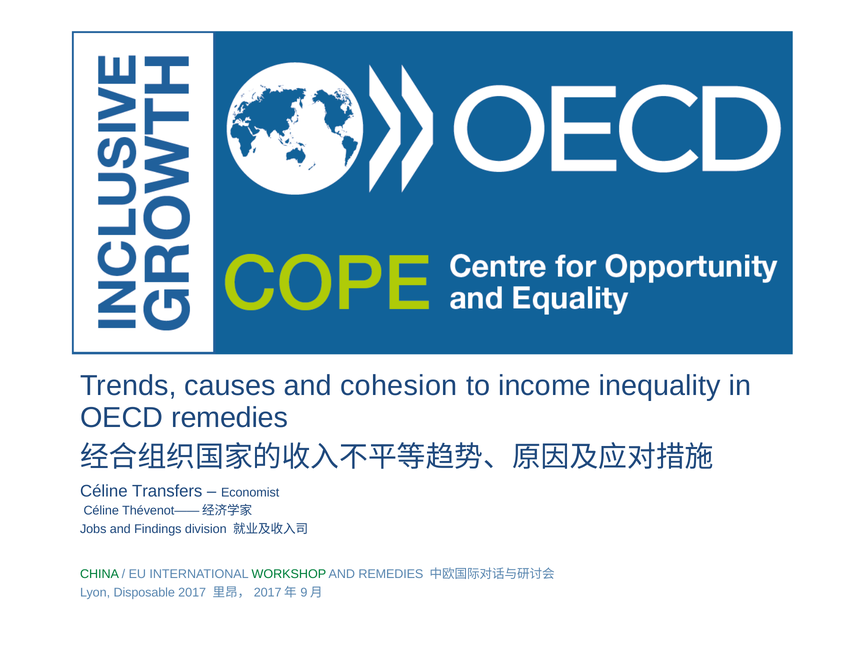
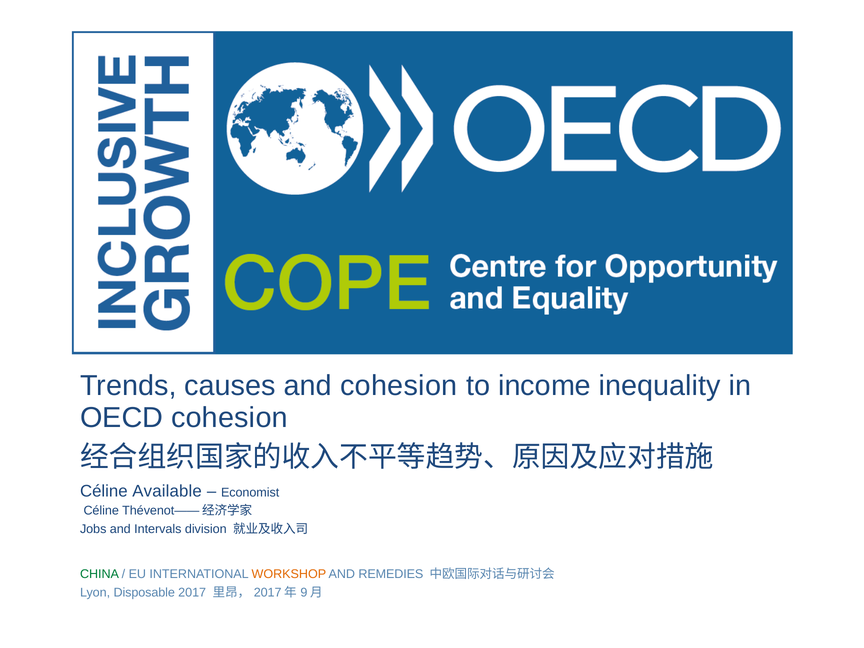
OECD remedies: remedies -> cohesion
Transfers: Transfers -> Available
Findings: Findings -> Intervals
WORKSHOP colour: green -> orange
